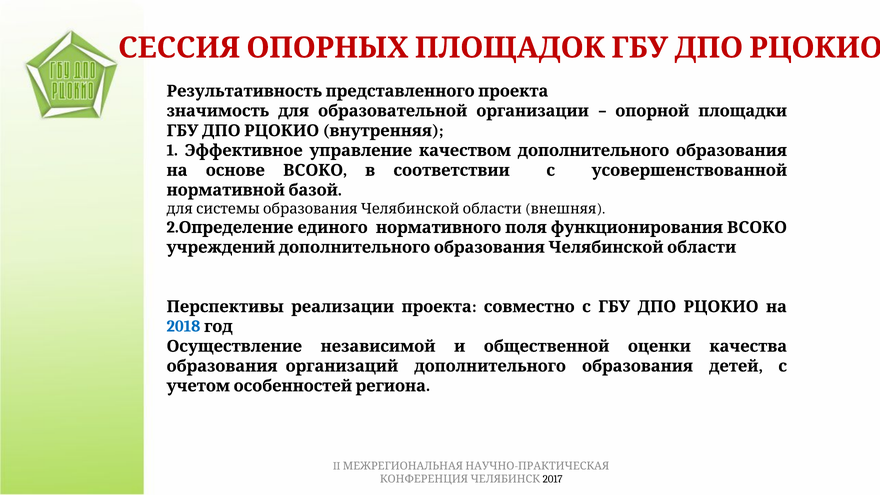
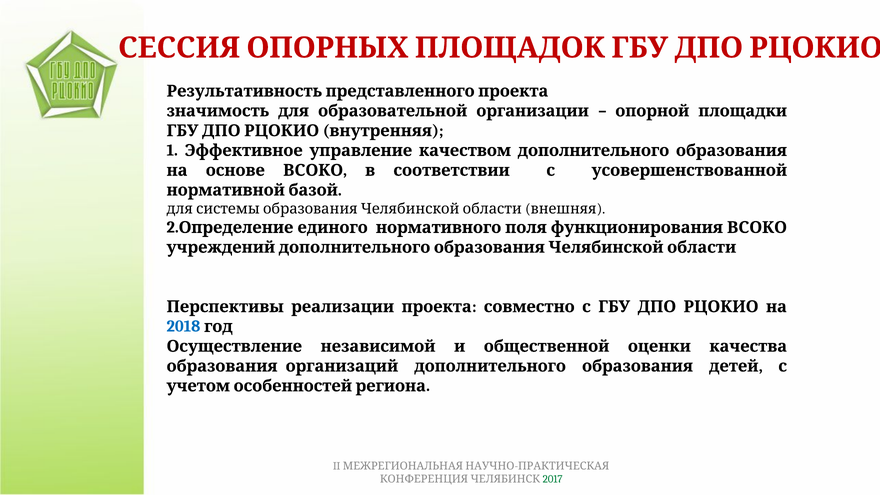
2017 colour: black -> green
